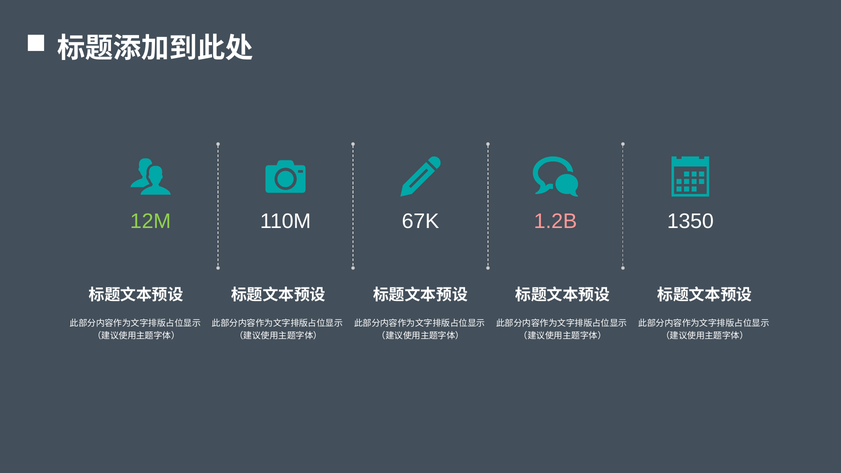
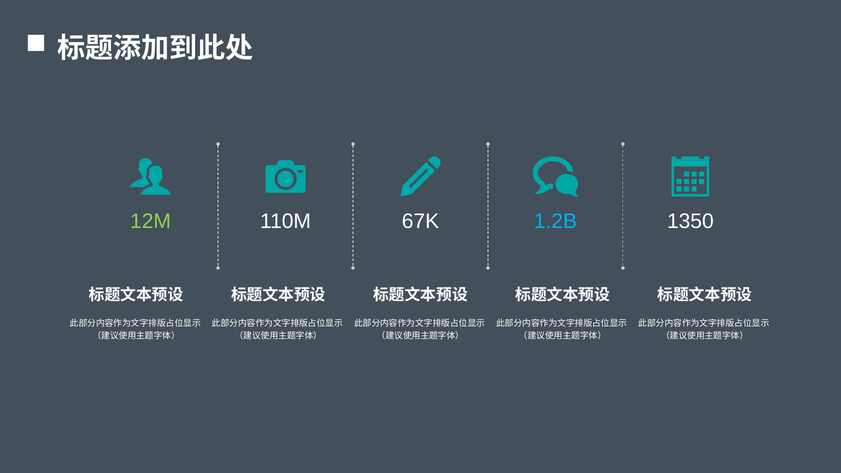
1.2B colour: pink -> light blue
